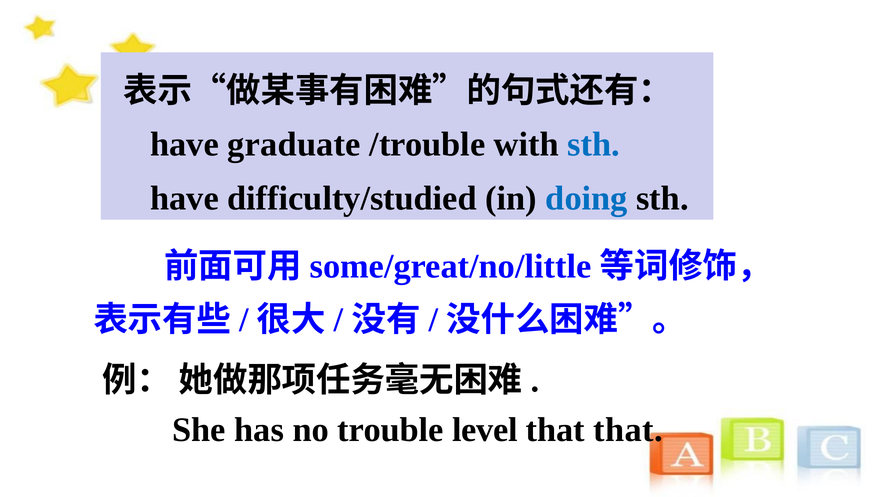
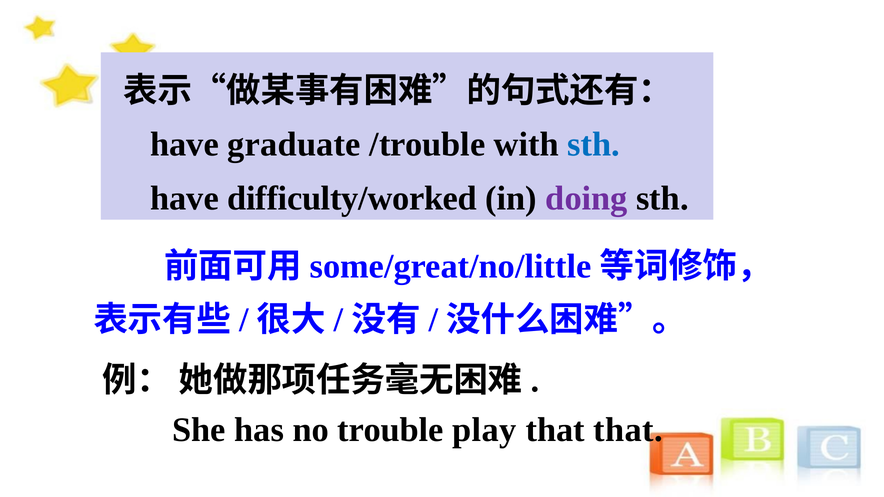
difficulty/studied: difficulty/studied -> difficulty/worked
doing colour: blue -> purple
level: level -> play
